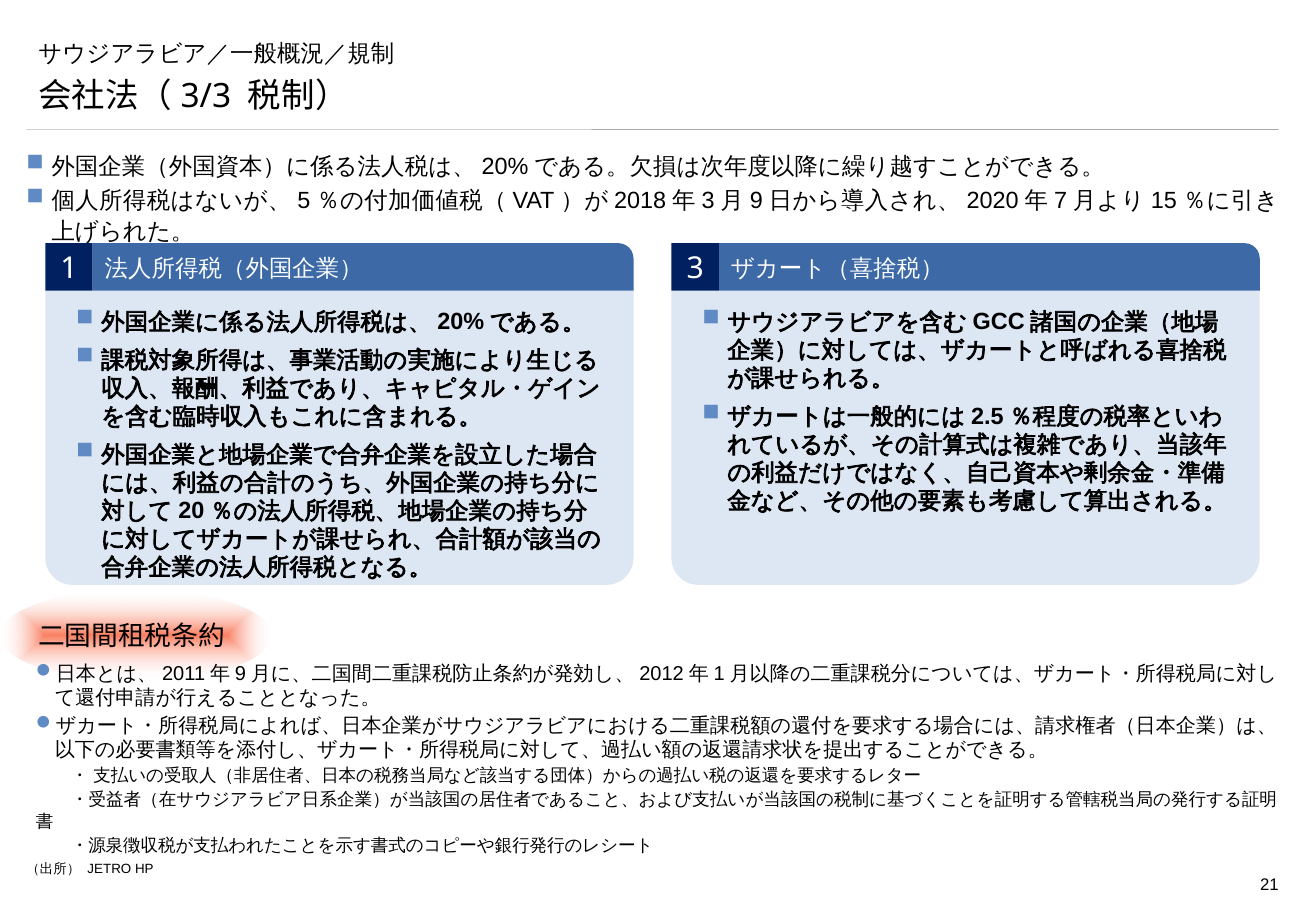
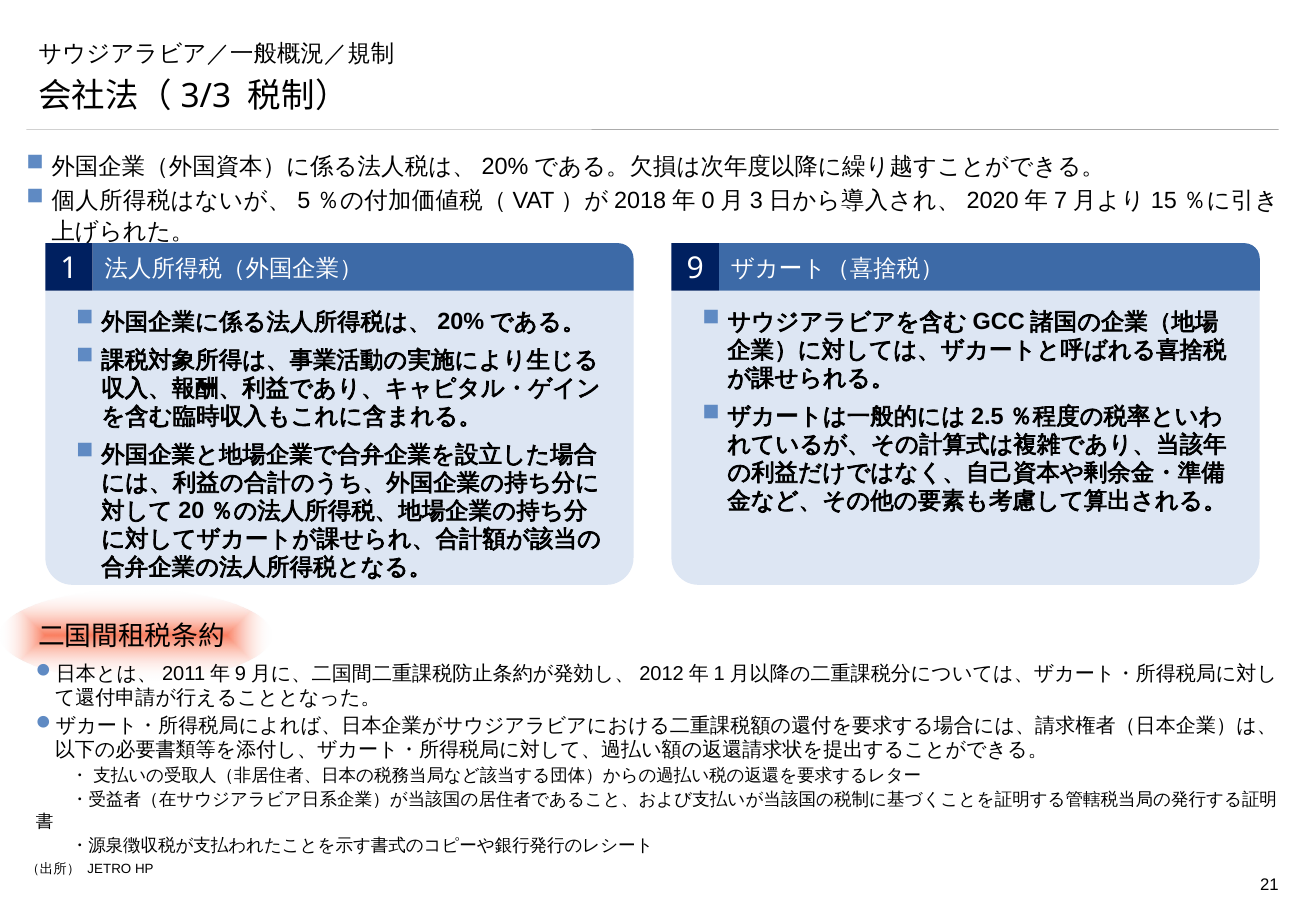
3 at (708, 201): 3 -> 0
9: 9 -> 3
1 3: 3 -> 9
